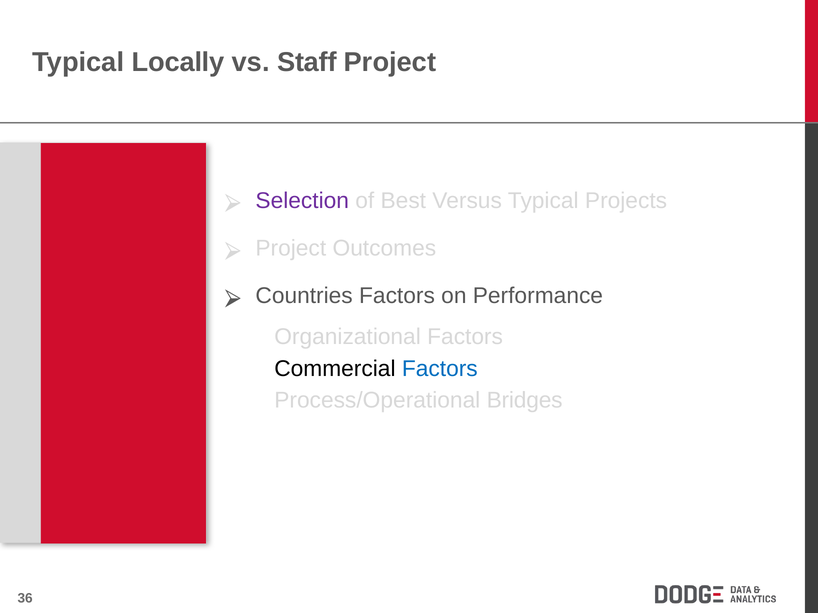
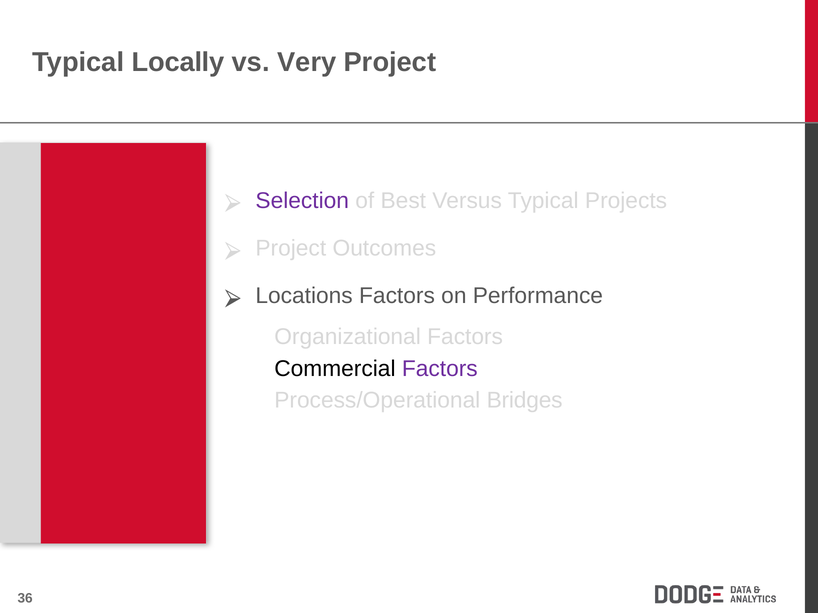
Staff: Staff -> Very
Countries: Countries -> Locations
Factors at (440, 369) colour: blue -> purple
